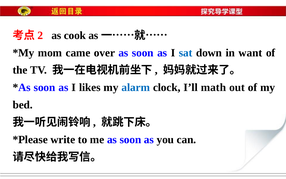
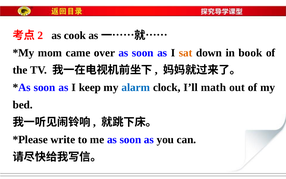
sat colour: blue -> orange
want: want -> book
likes: likes -> keep
